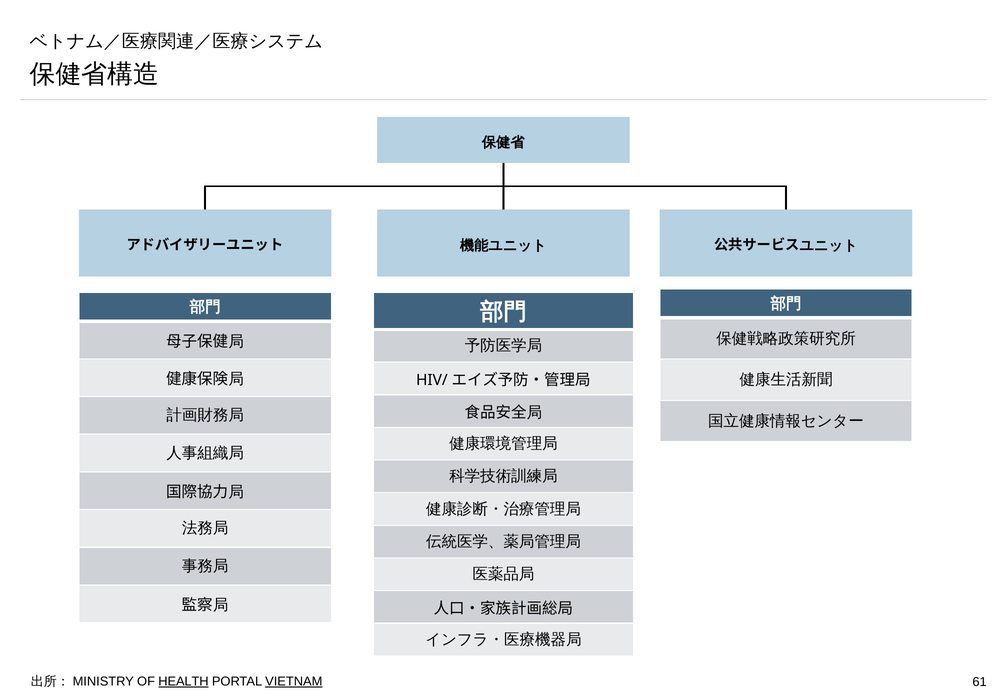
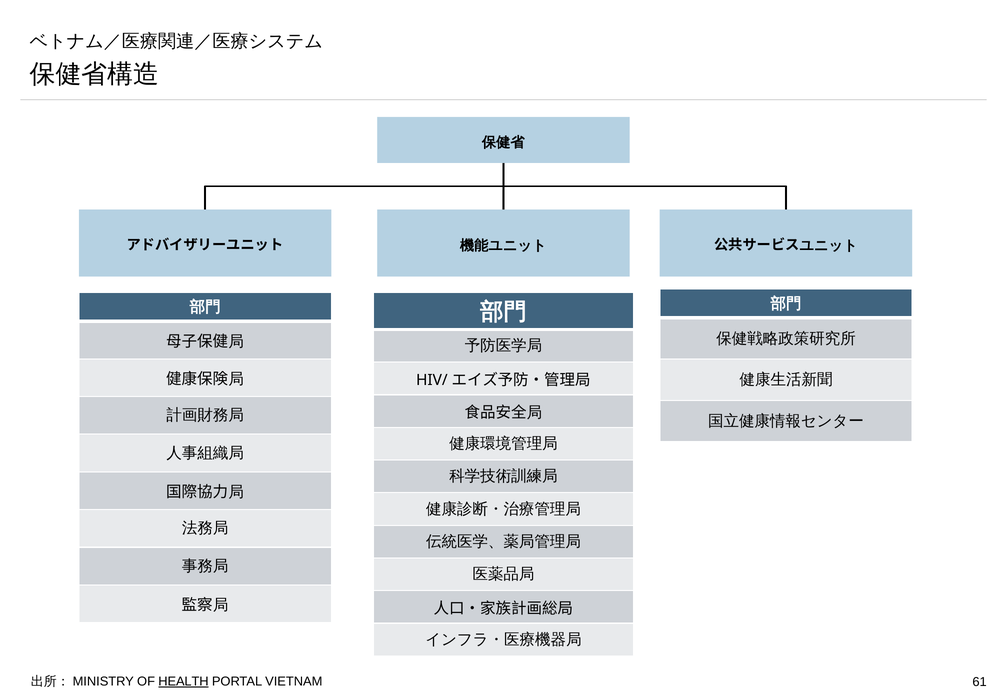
VIETNAM underline: present -> none
